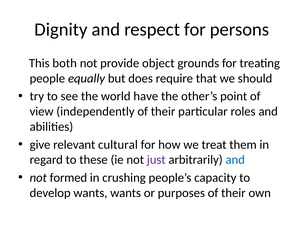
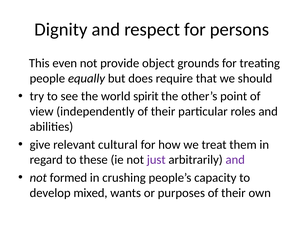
both: both -> even
have: have -> spirit
and at (235, 160) colour: blue -> purple
develop wants: wants -> mixed
